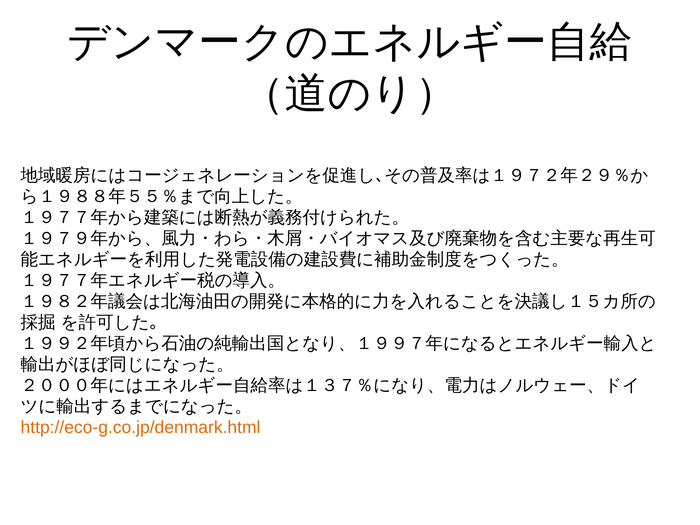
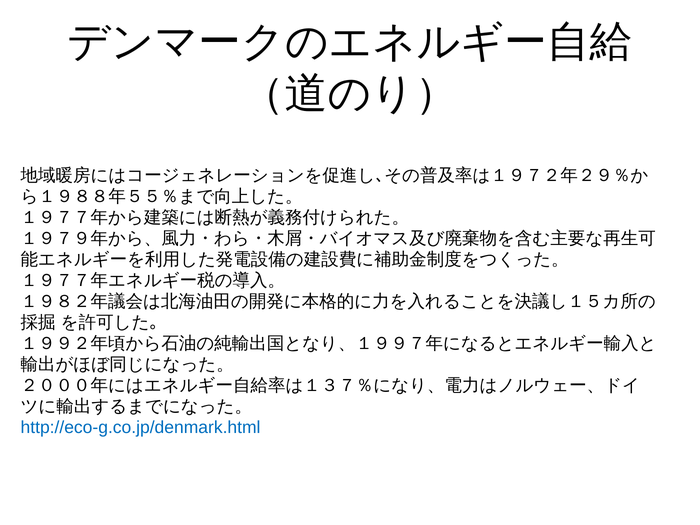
http://eco-g.co.jp/denmark.html colour: orange -> blue
